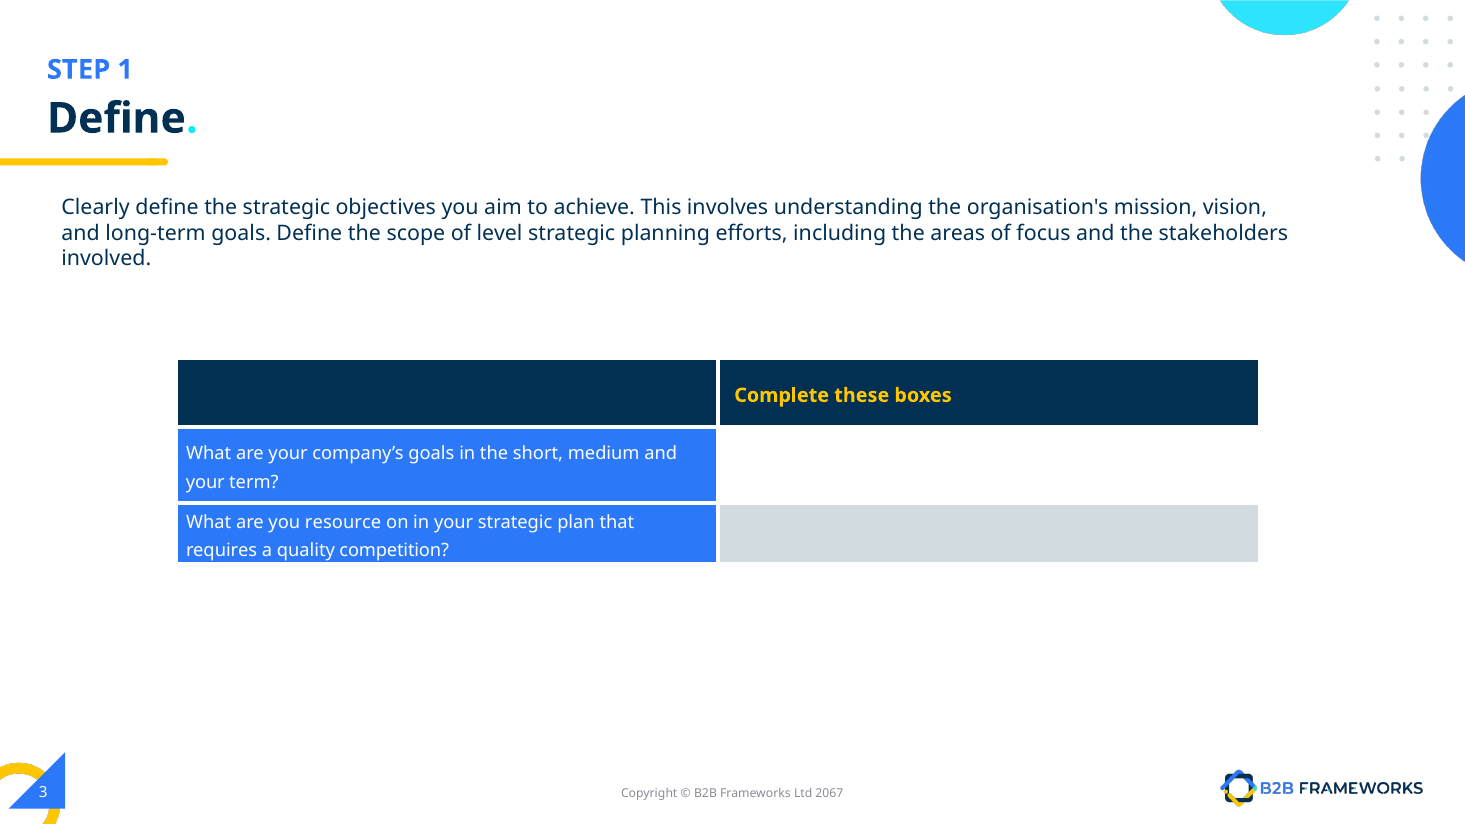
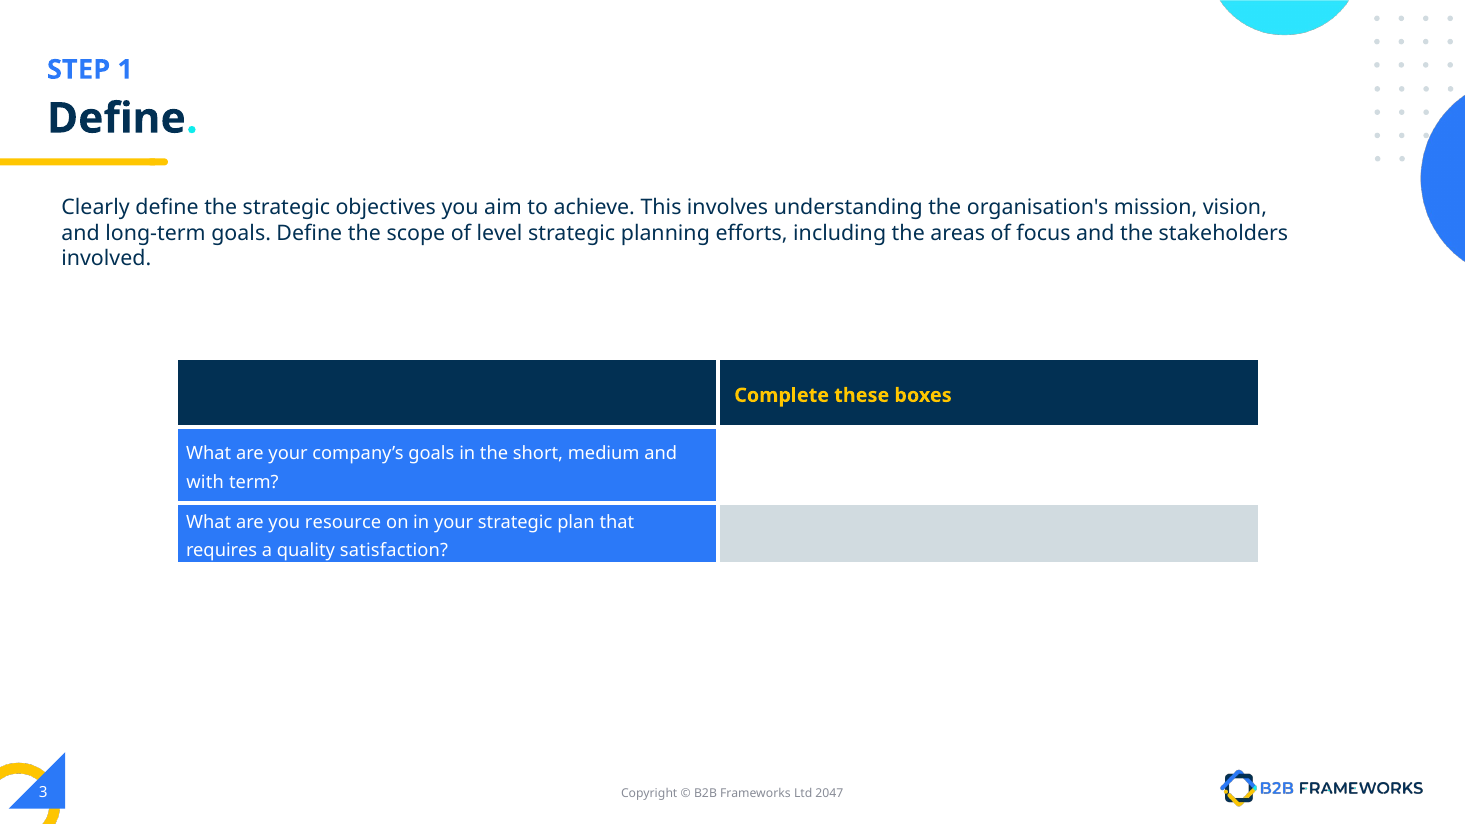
your at (205, 482): your -> with
competition: competition -> satisfaction
2067: 2067 -> 2047
